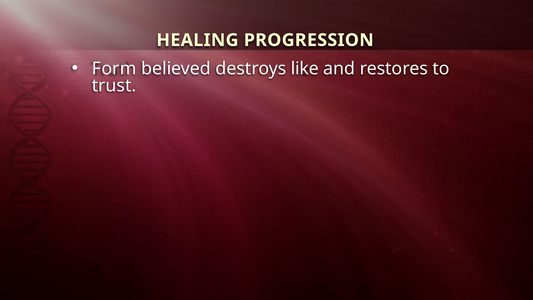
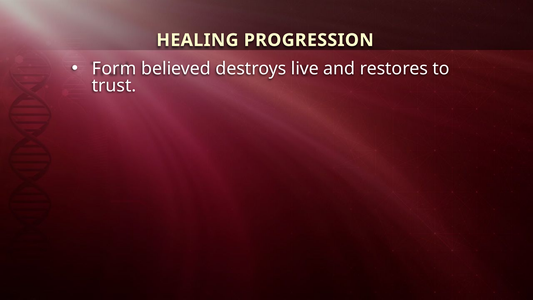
like: like -> live
